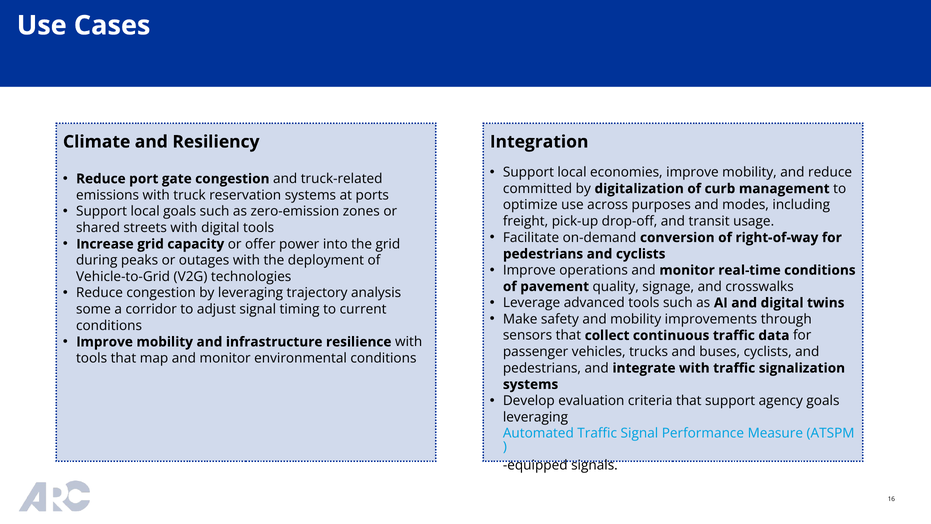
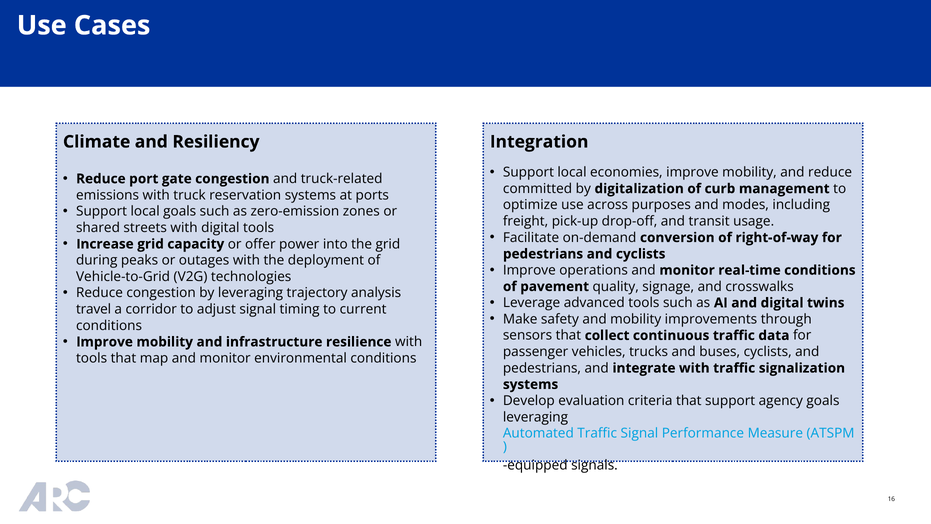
some: some -> travel
